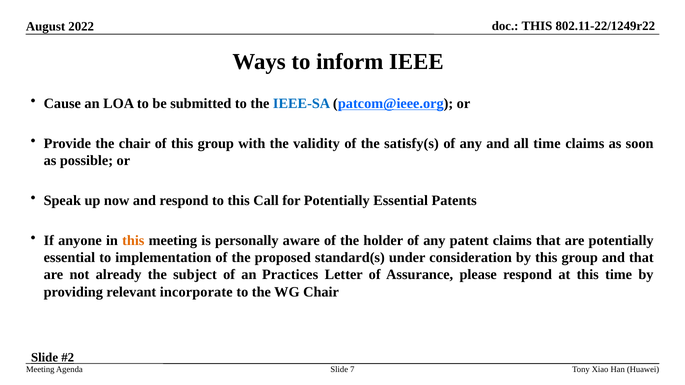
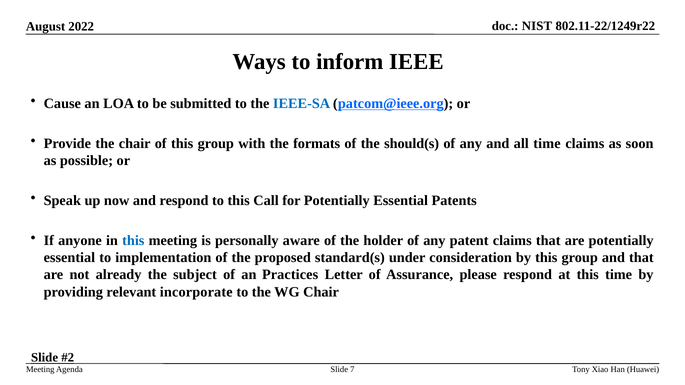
THIS at (537, 26): THIS -> NIST
validity: validity -> formats
satisfy(s: satisfy(s -> should(s
this at (133, 241) colour: orange -> blue
